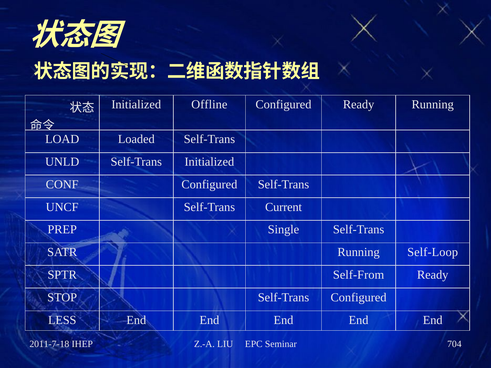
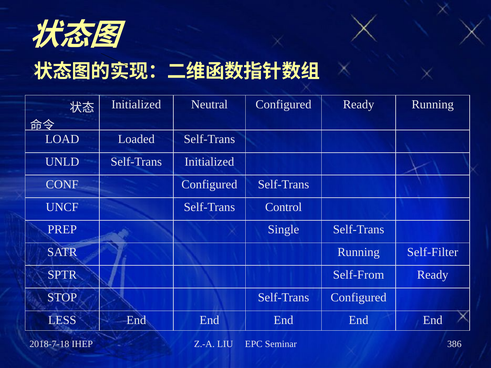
Offline: Offline -> Neutral
Current: Current -> Control
Self-Loop: Self-Loop -> Self-Filter
2011-7-18: 2011-7-18 -> 2018-7-18
704: 704 -> 386
